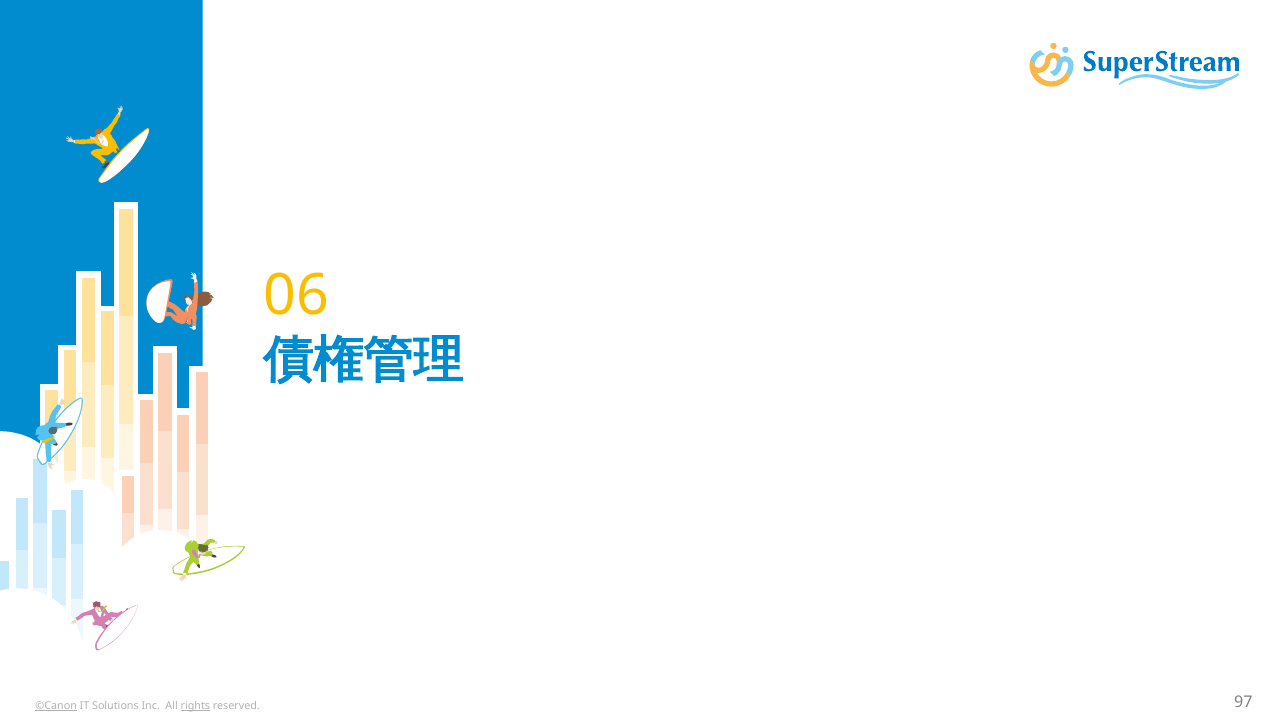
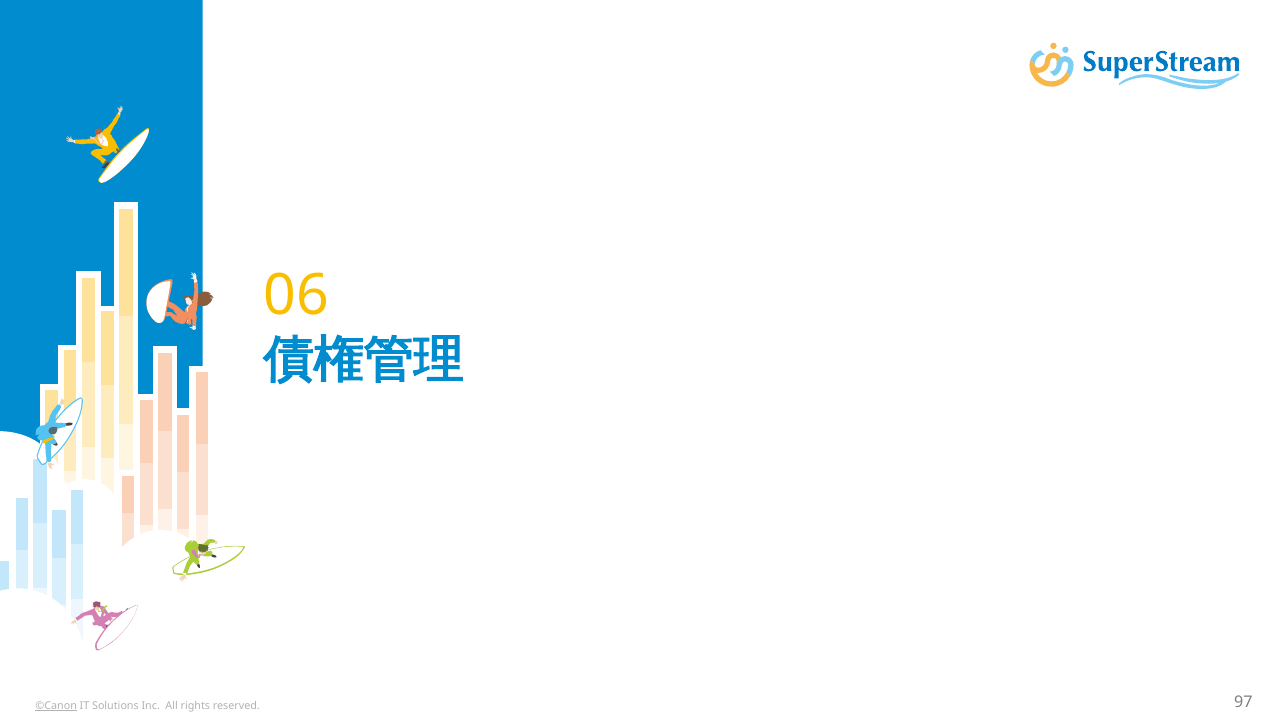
rights underline: present -> none
